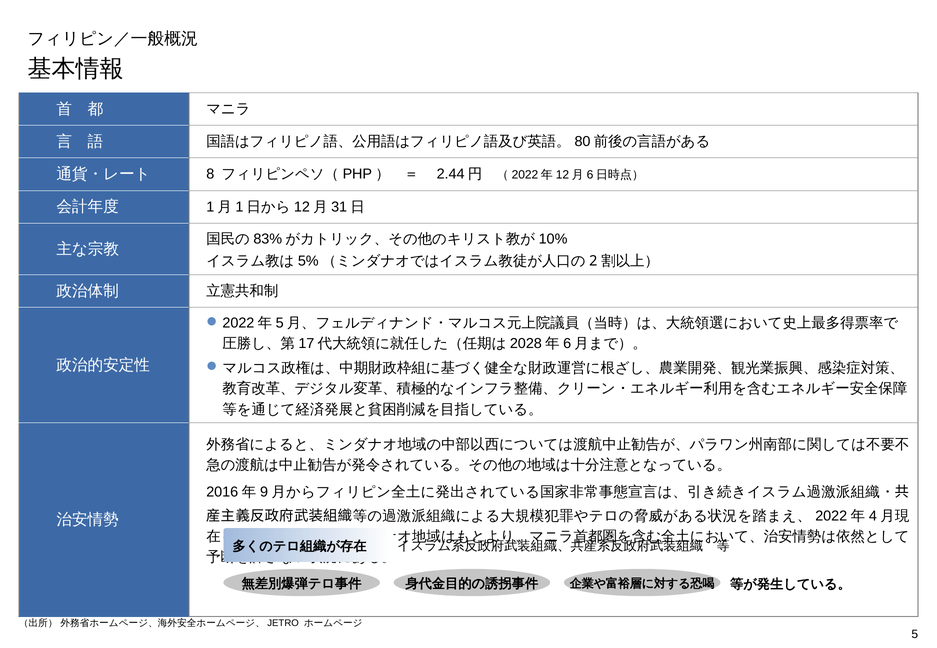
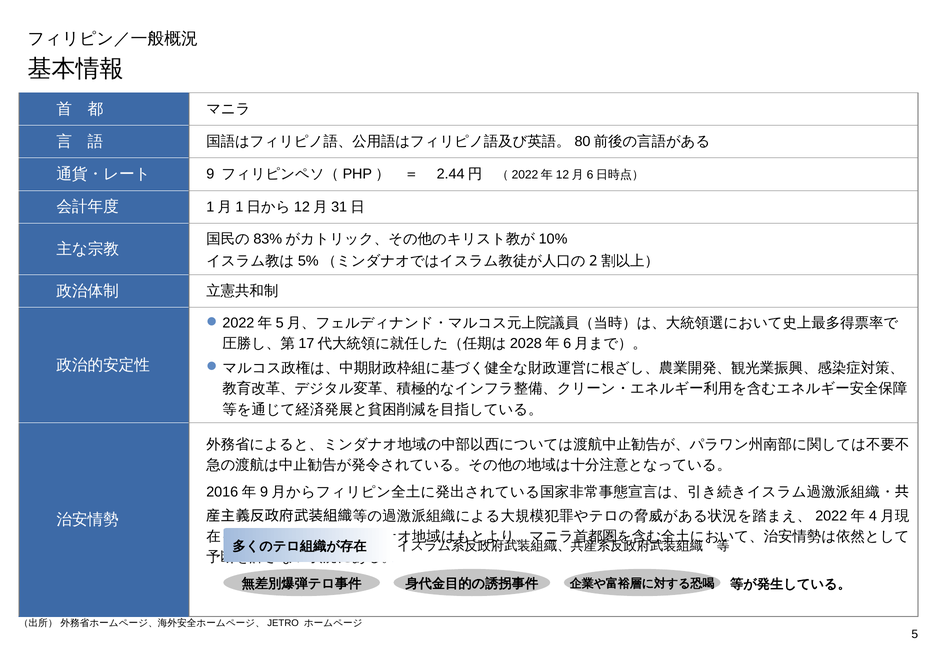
8: 8 -> 9
